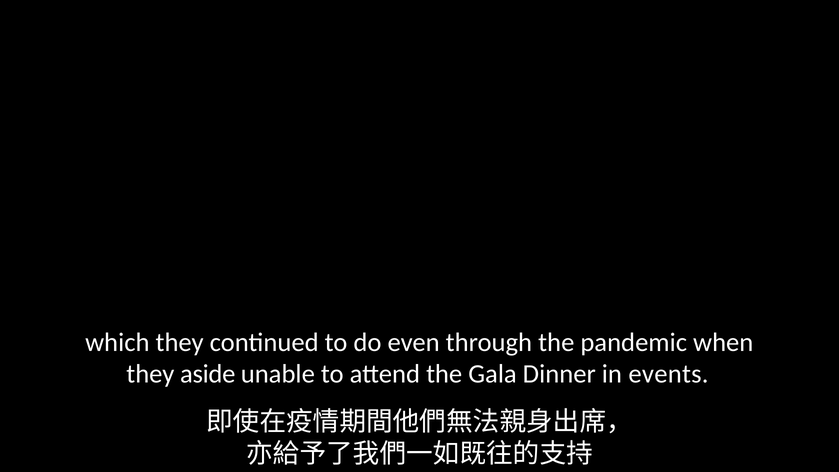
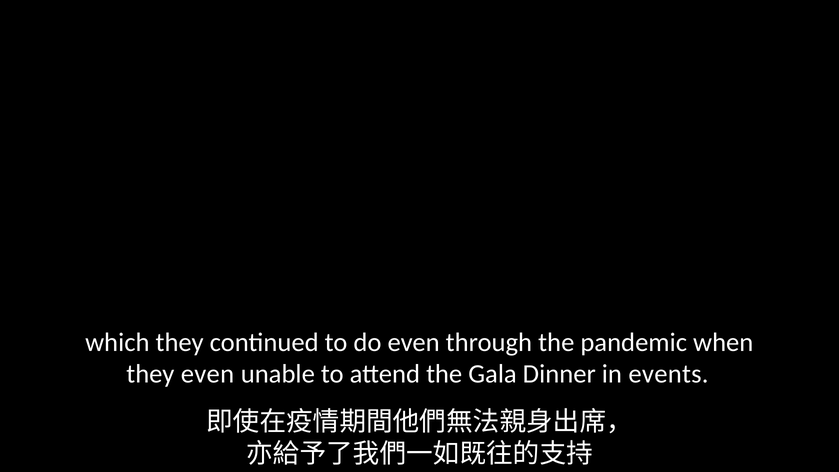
they aside: aside -> even
